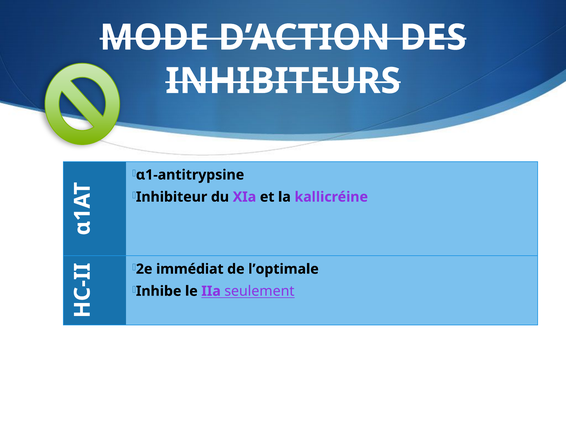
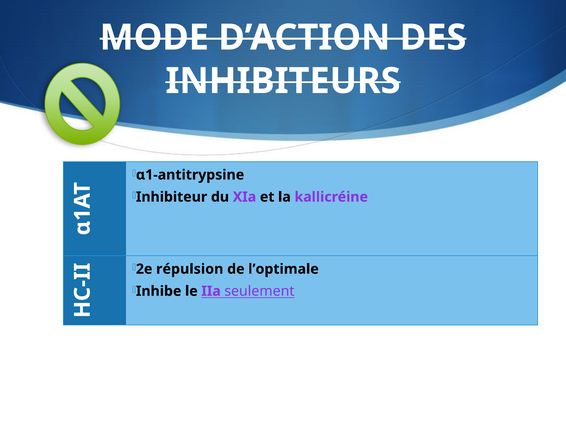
immédiat: immédiat -> répulsion
